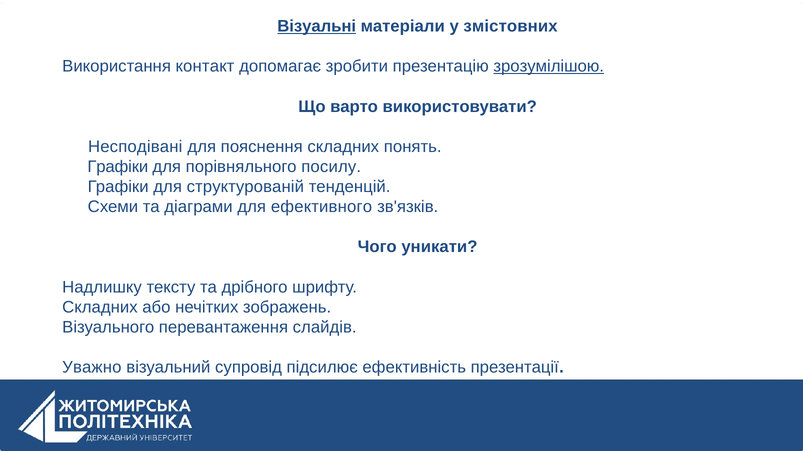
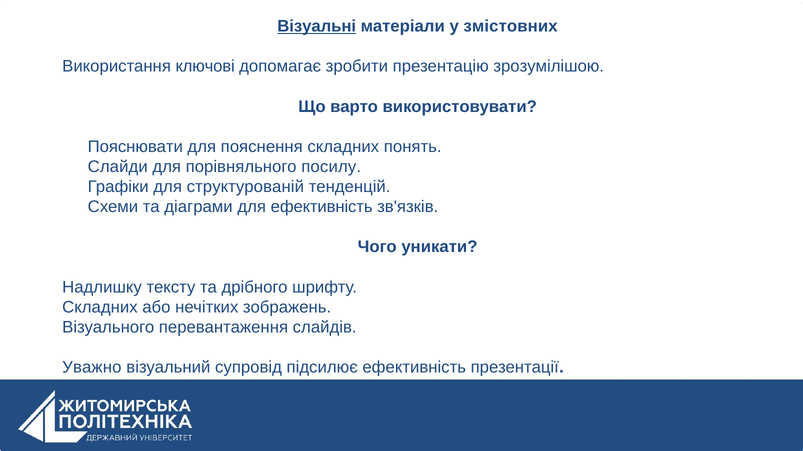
контакт: контакт -> ключові
зрозумілішою underline: present -> none
Несподівані: Несподівані -> Пояснювати
Графіки at (118, 167): Графіки -> Слайди
для ефективного: ефективного -> ефективність
